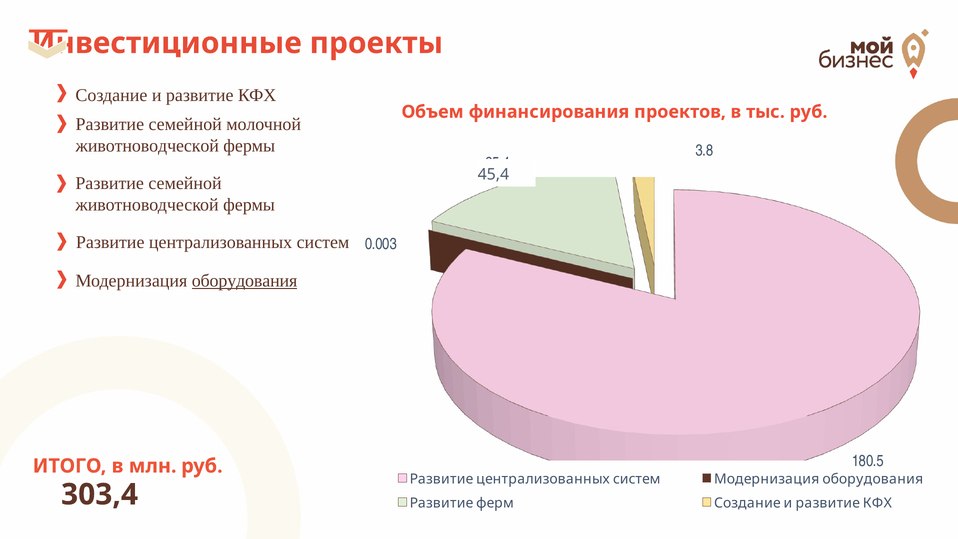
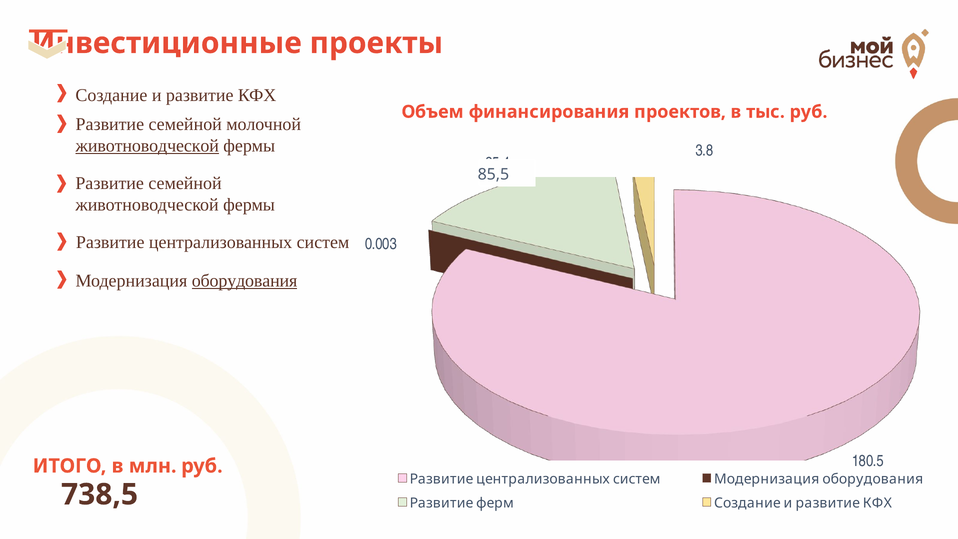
животноводческой at (147, 146) underline: none -> present
45,4: 45,4 -> 85,5
303,4: 303,4 -> 738,5
